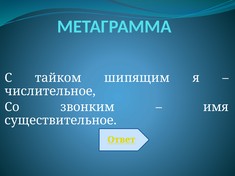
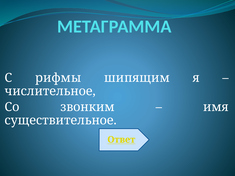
тайком: тайком -> рифмы
